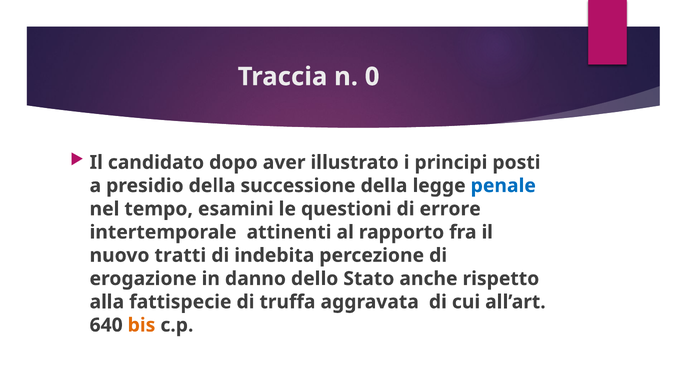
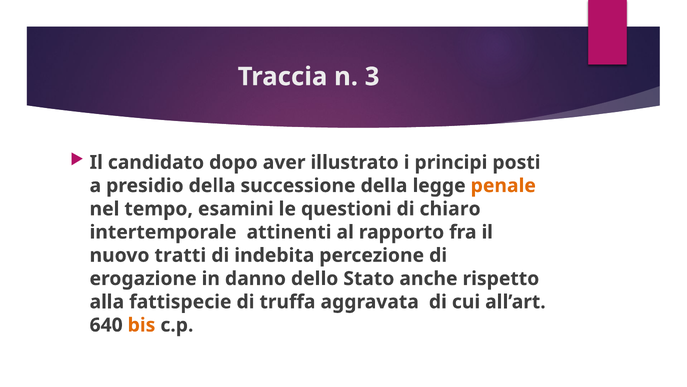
0: 0 -> 3
penale colour: blue -> orange
errore: errore -> chiaro
